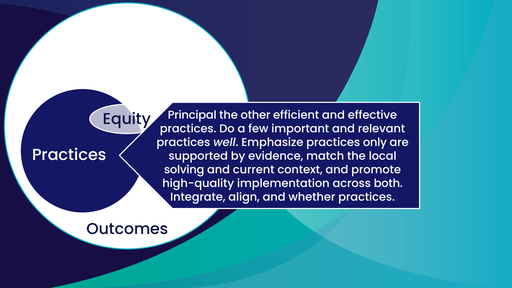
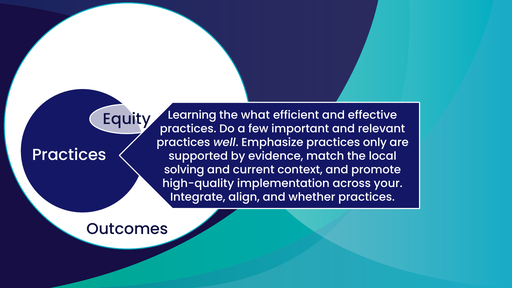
Principal: Principal -> Learning
other: other -> what
both: both -> your
